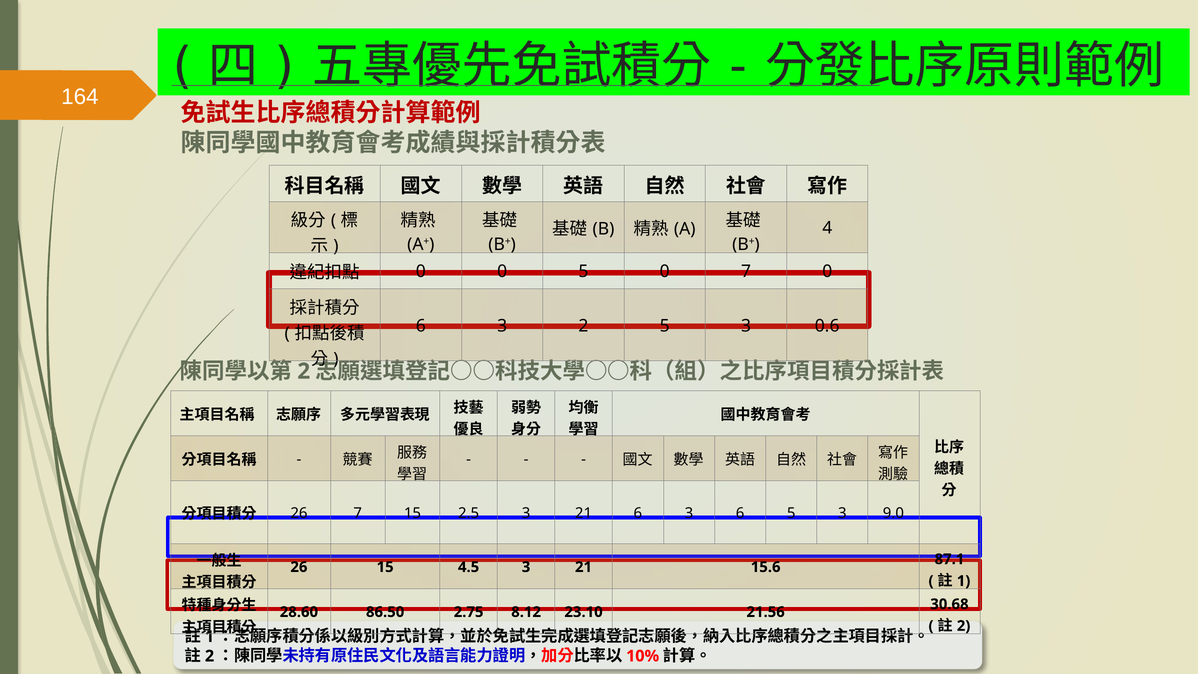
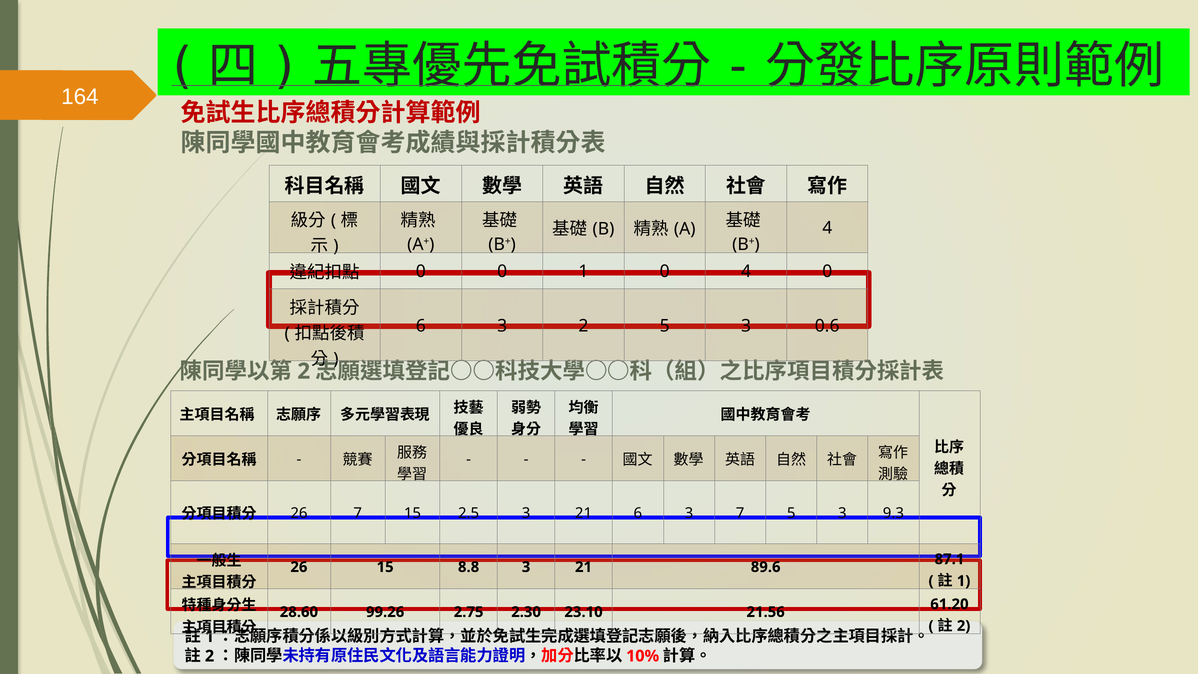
0 5: 5 -> 1
0 7: 7 -> 4
3 6: 6 -> 7
9.0: 9.0 -> 9.3
4.5: 4.5 -> 8.8
15.6: 15.6 -> 89.6
30.68: 30.68 -> 61.20
86.50: 86.50 -> 99.26
8.12: 8.12 -> 2.30
